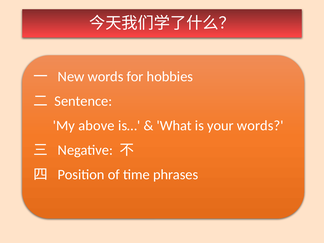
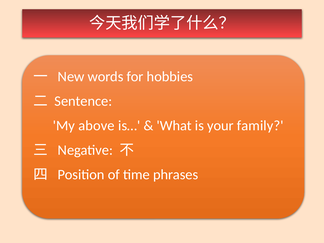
your words: words -> family
